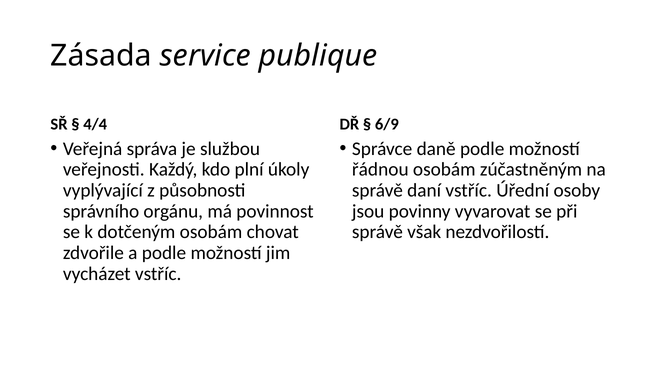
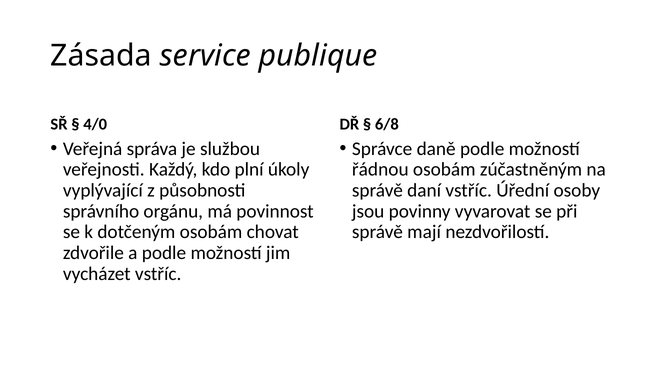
4/4: 4/4 -> 4/0
6/9: 6/9 -> 6/8
však: však -> mají
